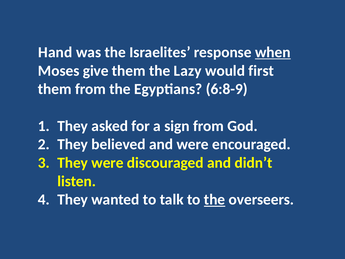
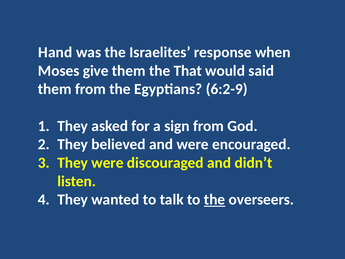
when underline: present -> none
Lazy: Lazy -> That
first: first -> said
6:8-9: 6:8-9 -> 6:2-9
